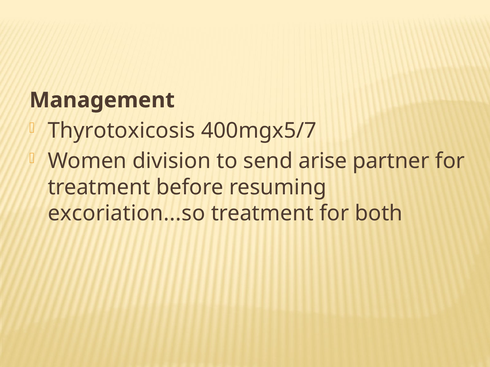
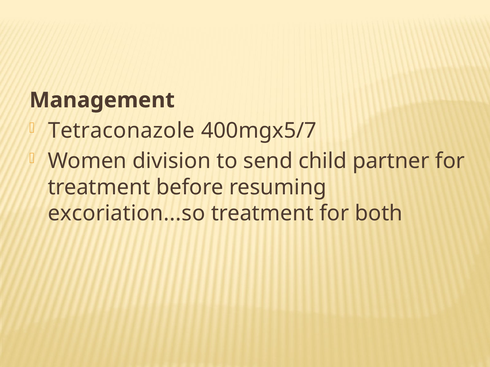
Thyrotoxicosis: Thyrotoxicosis -> Tetraconazole
arise: arise -> child
